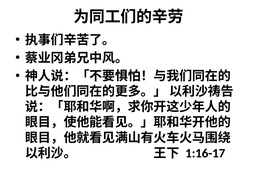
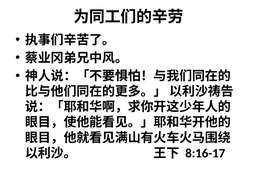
1:16-17: 1:16-17 -> 8:16-17
